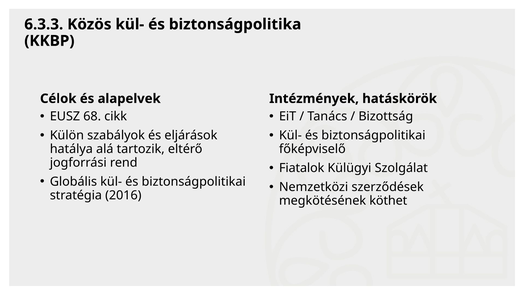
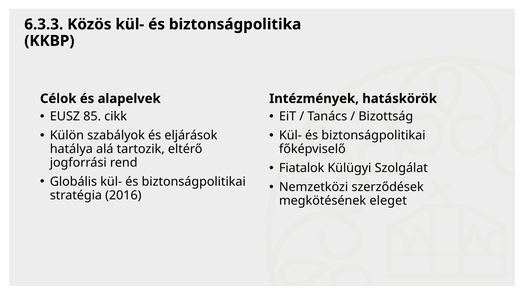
68: 68 -> 85
köthet: köthet -> eleget
